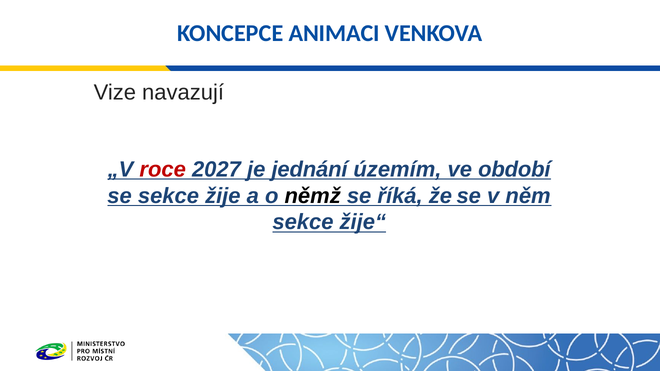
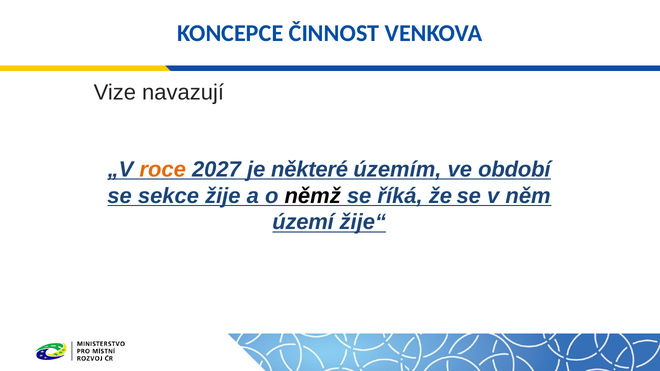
ANIMACI: ANIMACI -> ČINNOST
roce colour: red -> orange
jednání: jednání -> některé
sekce at (303, 222): sekce -> území
